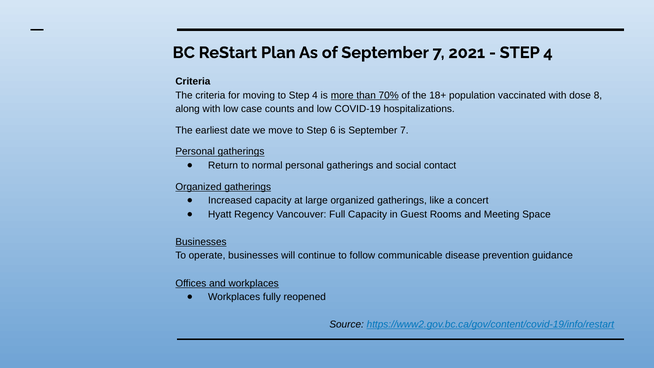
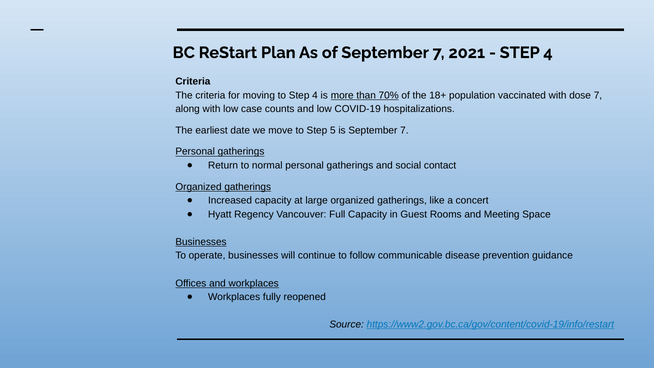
dose 8: 8 -> 7
6: 6 -> 5
